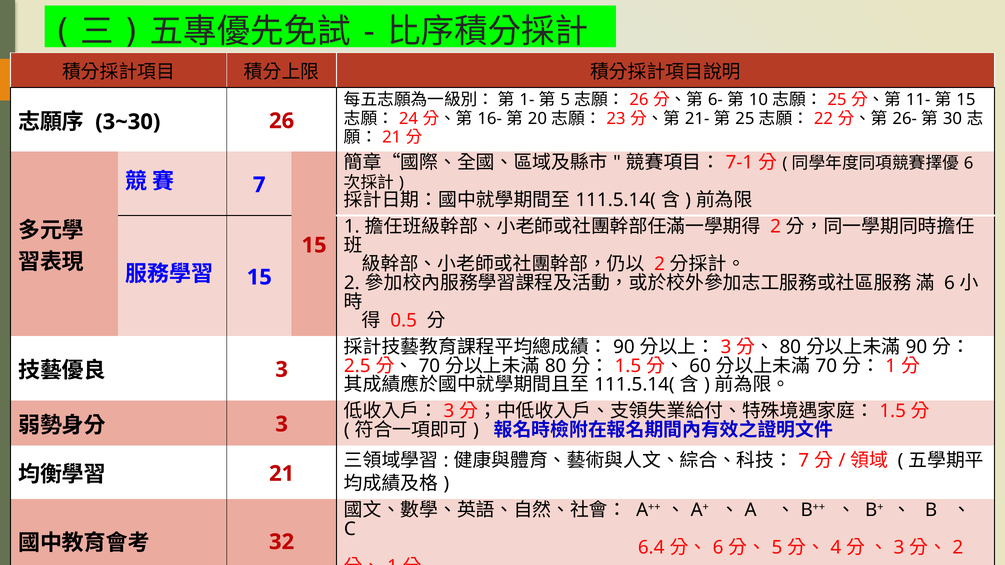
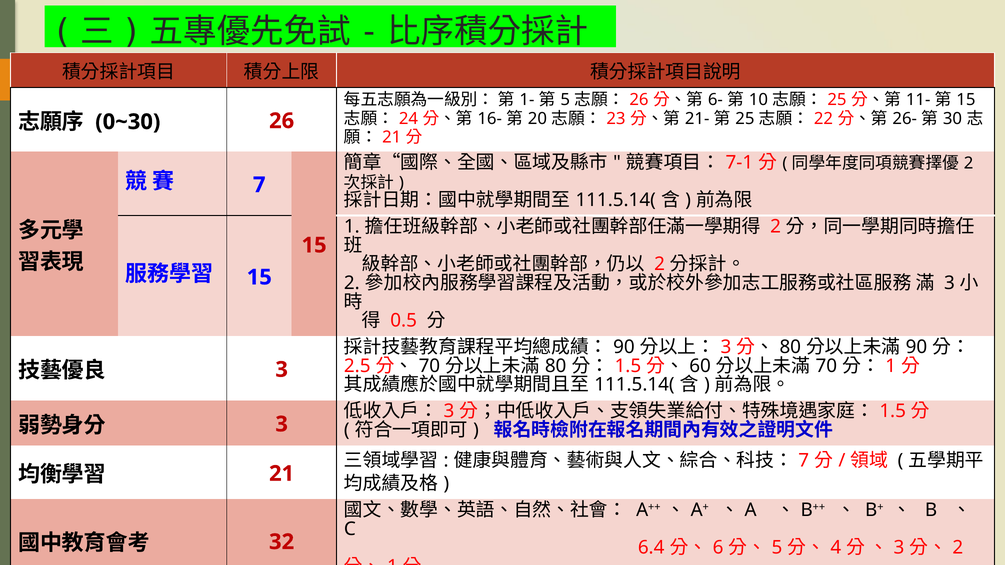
3~30: 3~30 -> 0~30
6 at (969, 163): 6 -> 2
6 at (949, 283): 6 -> 3
